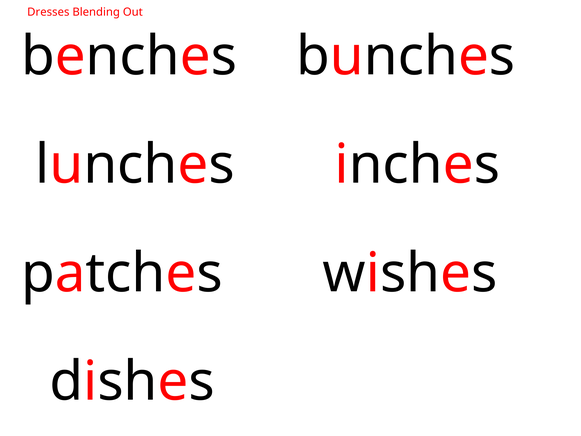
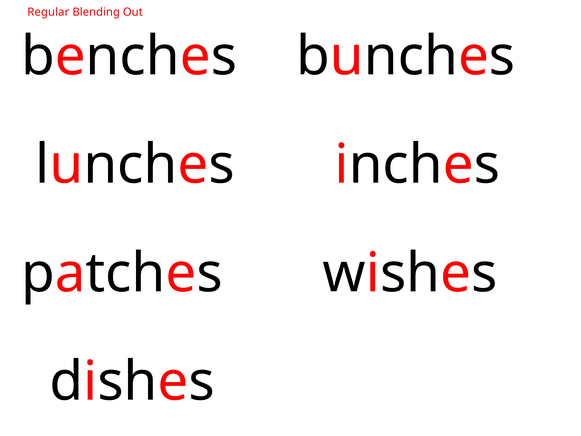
Dresses: Dresses -> Regular
